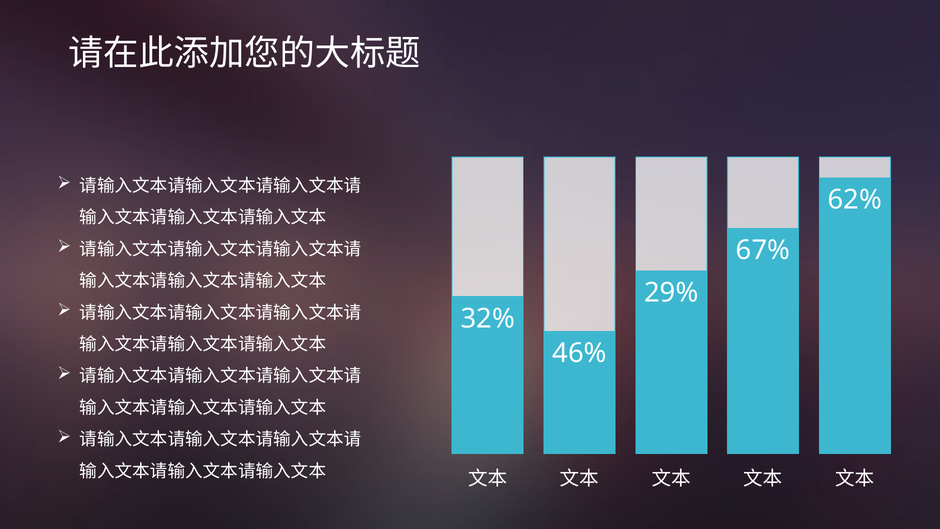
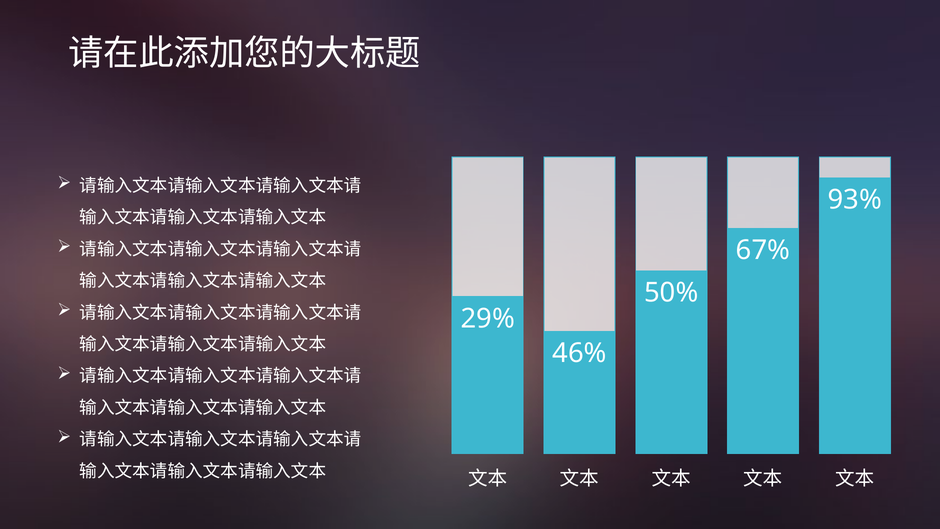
62%: 62% -> 93%
29%: 29% -> 50%
32%: 32% -> 29%
